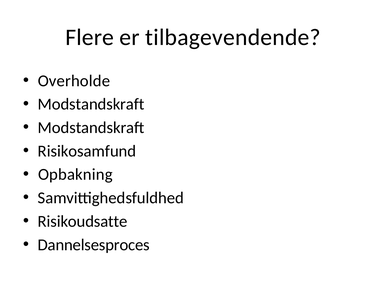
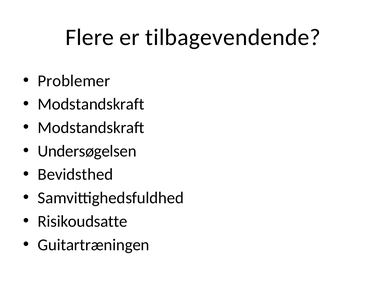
Overholde: Overholde -> Problemer
Risikosamfund: Risikosamfund -> Undersøgelsen
Opbakning: Opbakning -> Bevidsthed
Dannelsesproces: Dannelsesproces -> Guitartræningen
